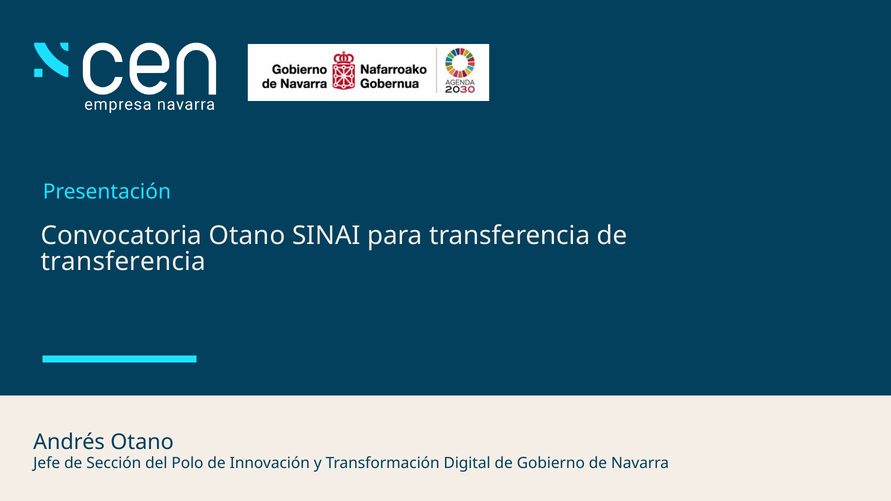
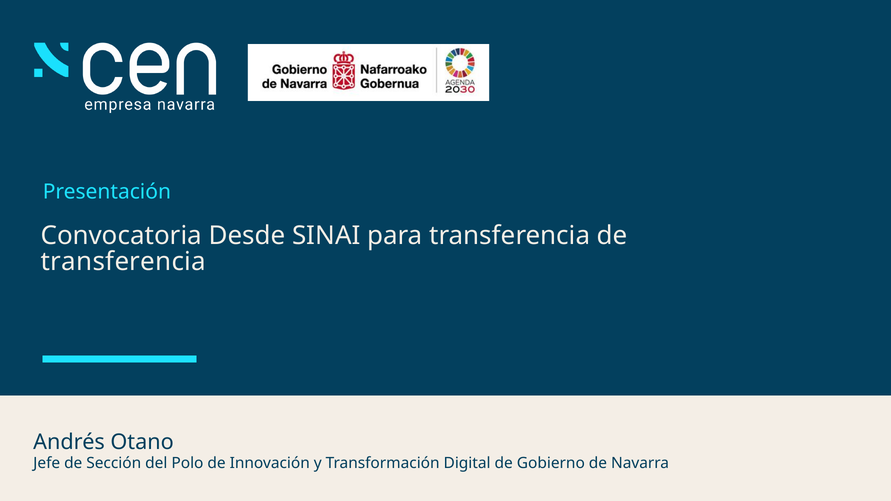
Convocatoria Otano: Otano -> Desde
